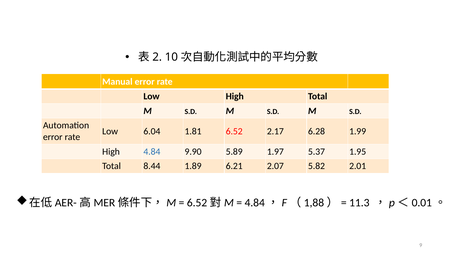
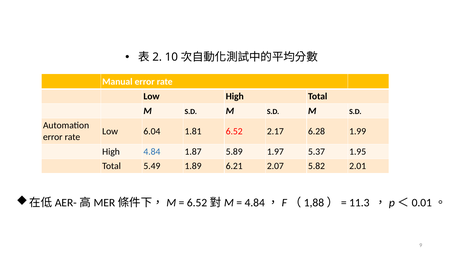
9.90: 9.90 -> 1.87
8.44: 8.44 -> 5.49
